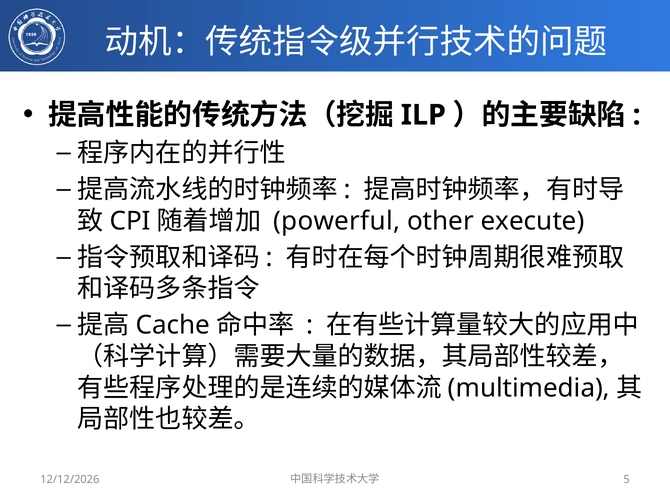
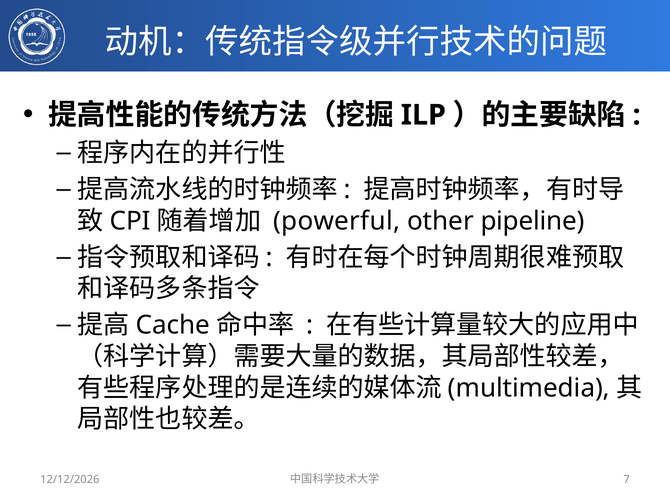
execute: execute -> pipeline
5: 5 -> 7
